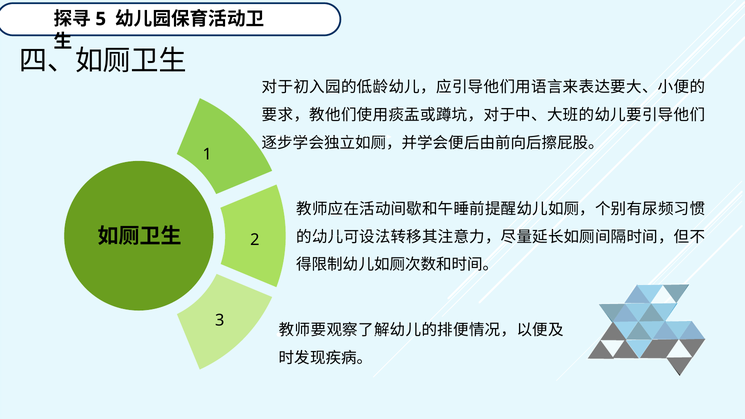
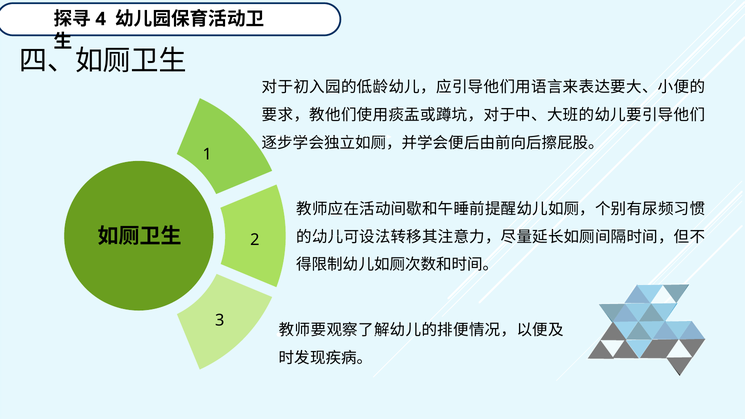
5: 5 -> 4
